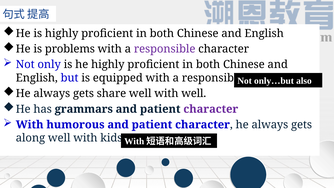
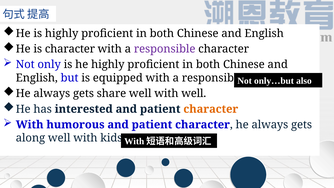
is problems: problems -> character
grammars: grammars -> interested
character at (211, 109) colour: purple -> orange
